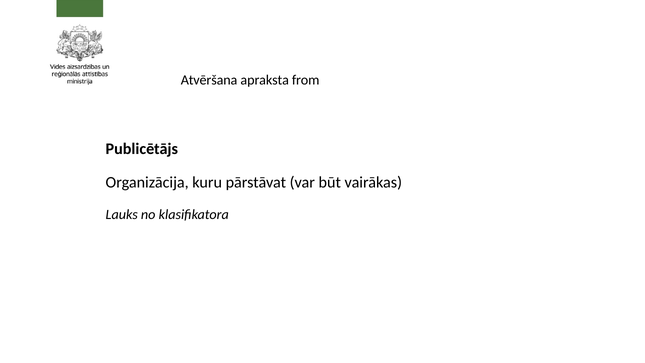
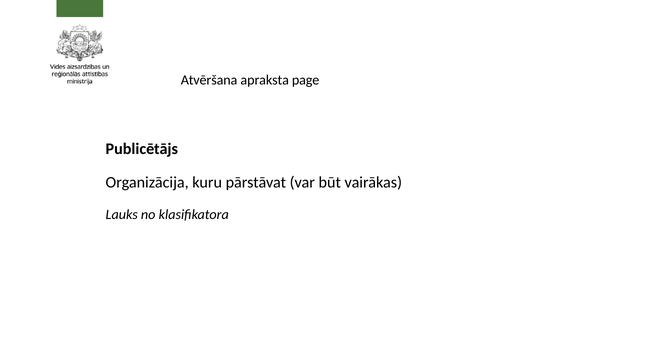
from: from -> page
